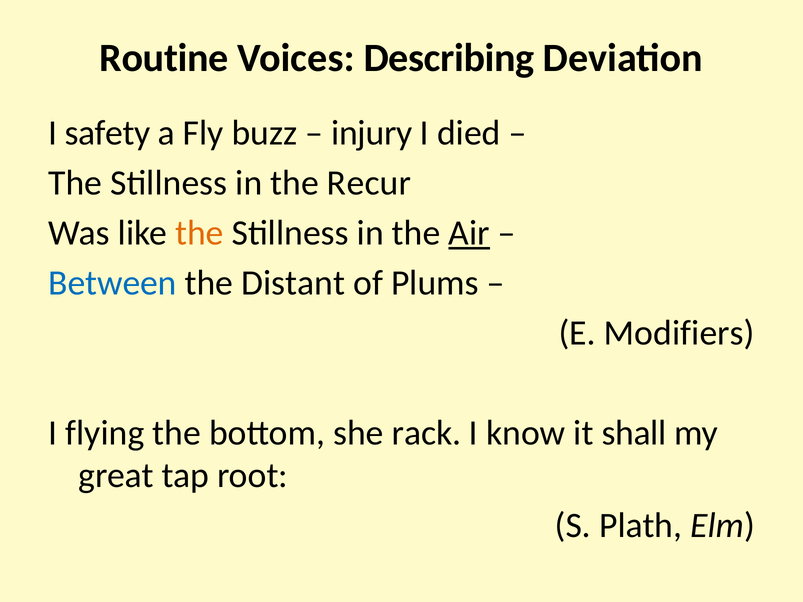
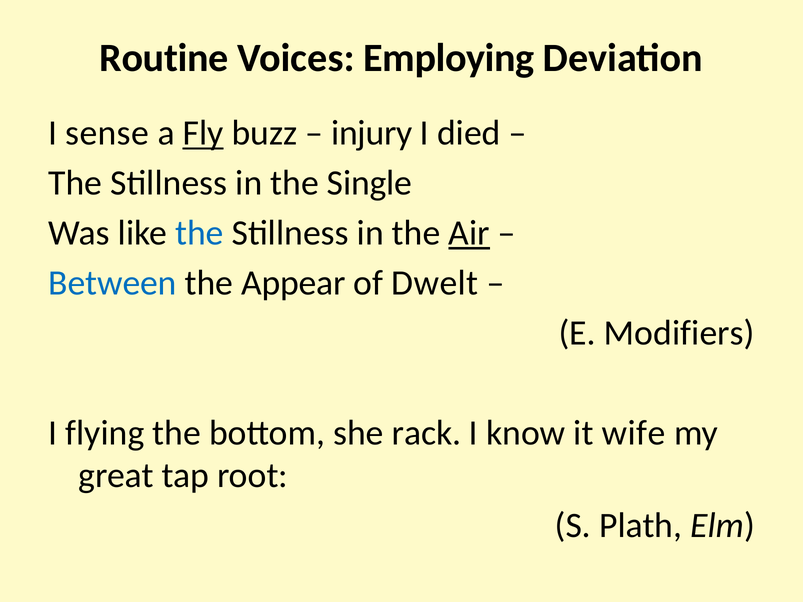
Describing: Describing -> Employing
safety: safety -> sense
Fly underline: none -> present
Recur: Recur -> Single
the at (199, 233) colour: orange -> blue
Distant: Distant -> Appear
Plums: Plums -> Dwelt
shall: shall -> wife
